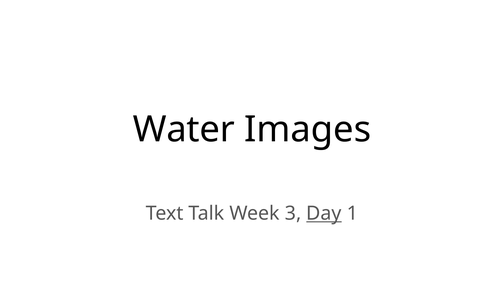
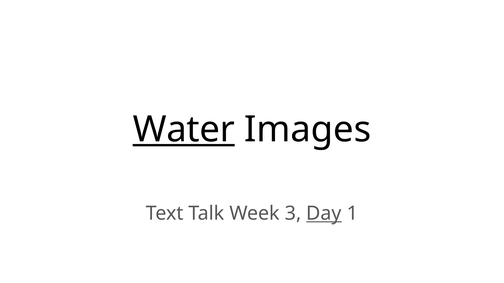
Water underline: none -> present
